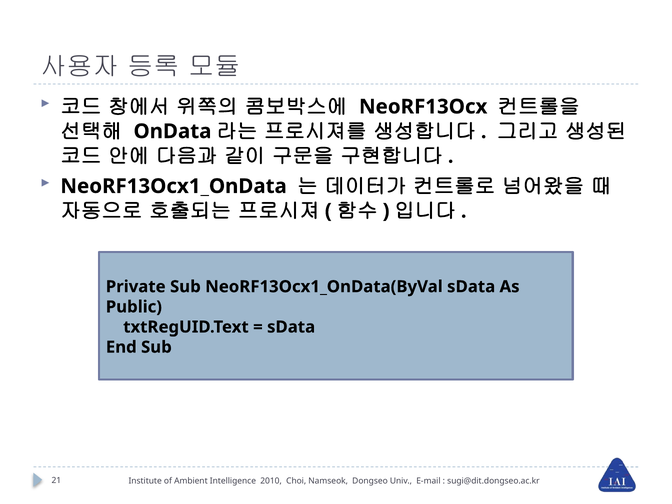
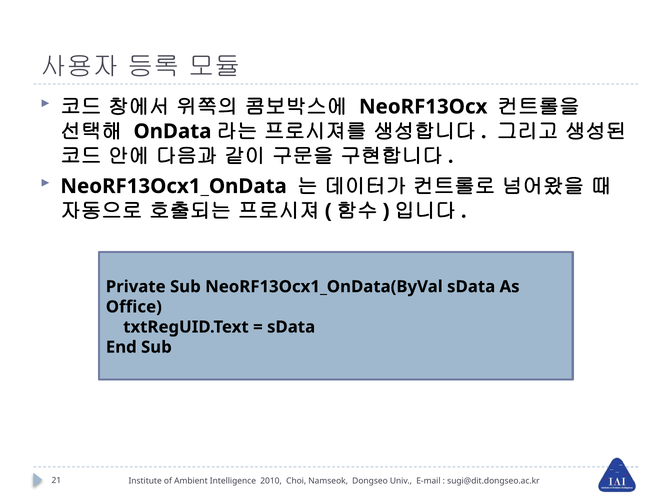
Public: Public -> Office
